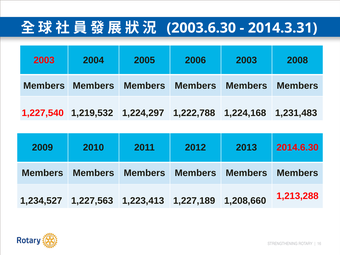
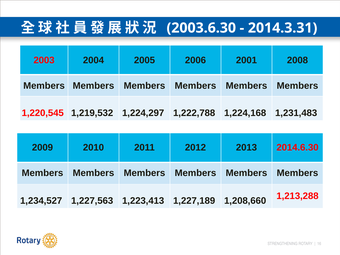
2006 2003: 2003 -> 2001
1,227,540: 1,227,540 -> 1,220,545
